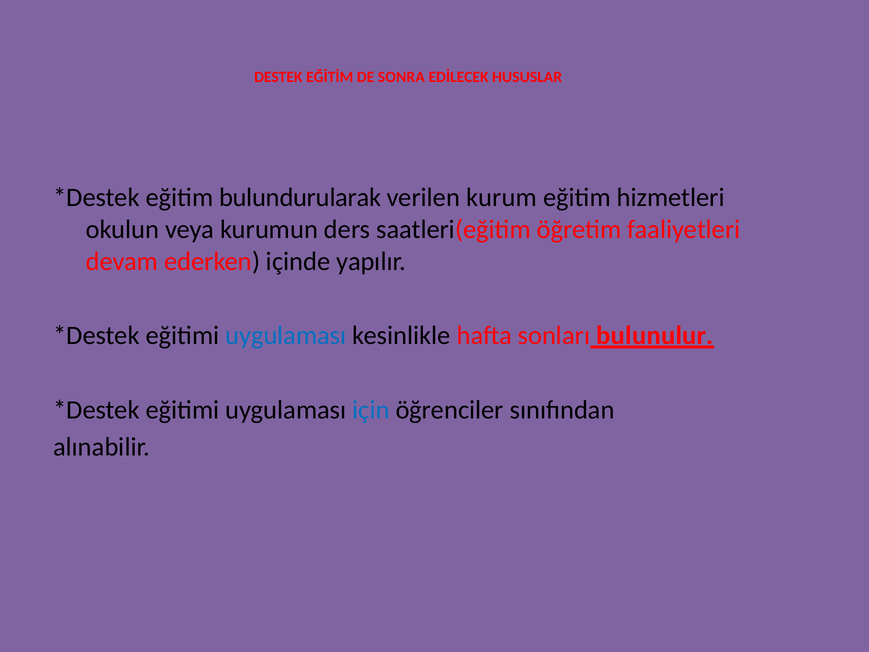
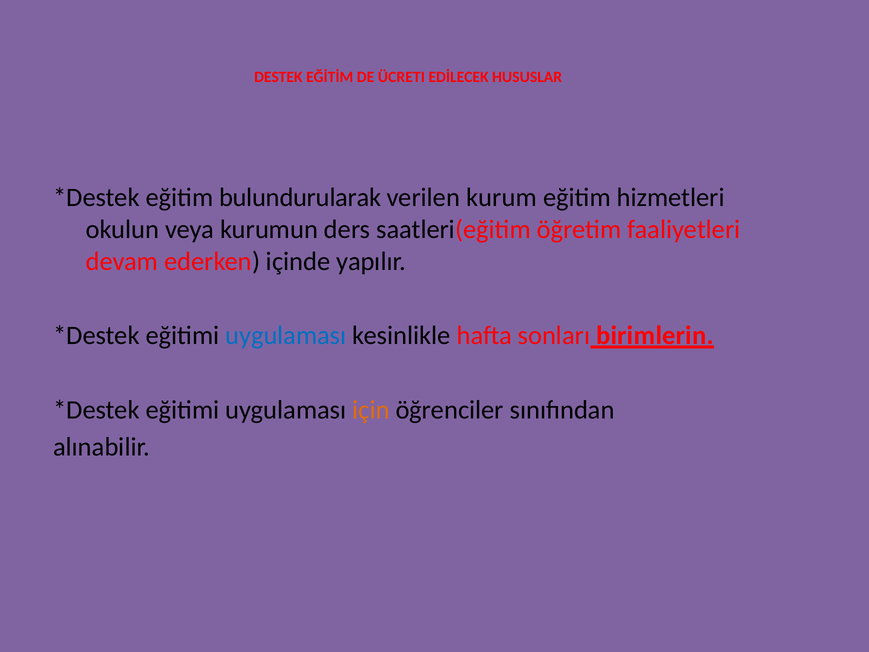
SONRA: SONRA -> ÜCRETI
bulunulur: bulunulur -> birimlerin
için colour: blue -> orange
